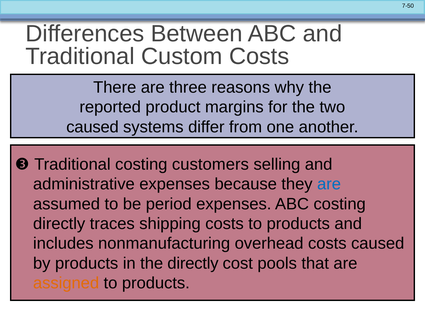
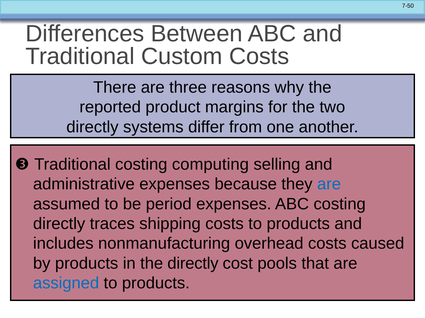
caused at (93, 127): caused -> directly
customers: customers -> computing
assigned colour: orange -> blue
